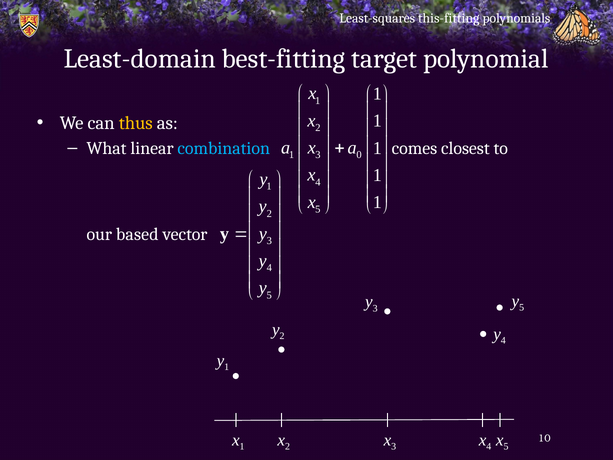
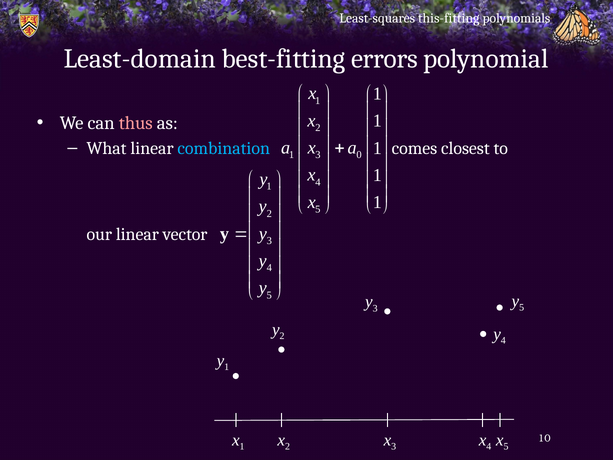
target: target -> errors
thus colour: yellow -> pink
our based: based -> linear
